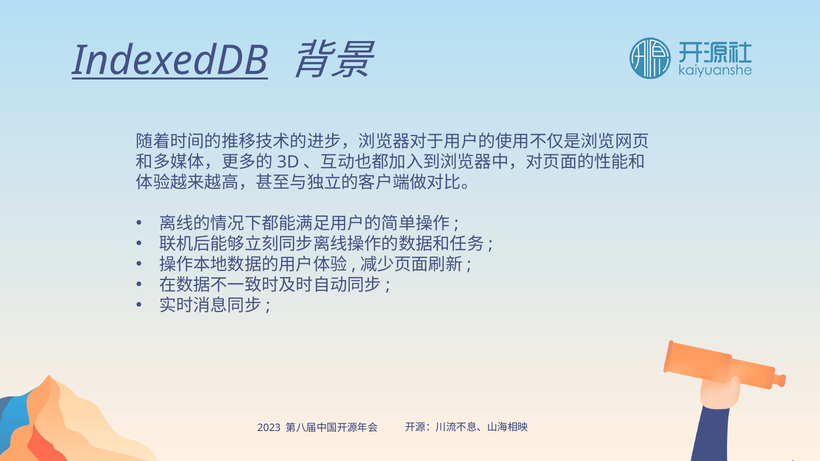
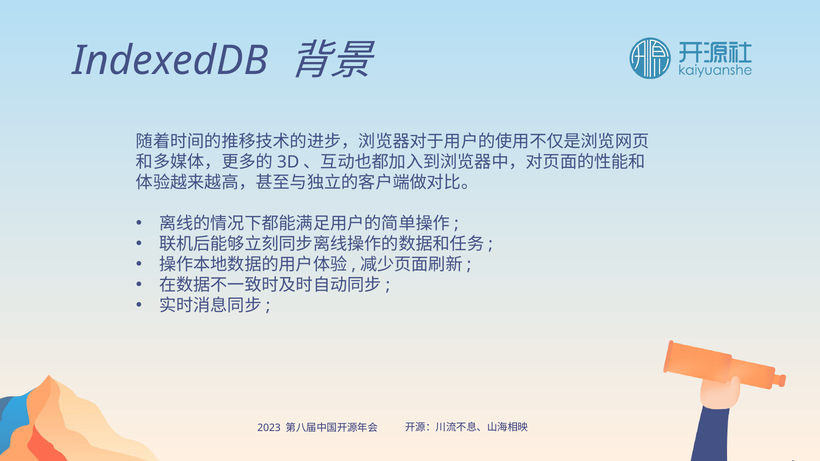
IndexedDB underline: present -> none
